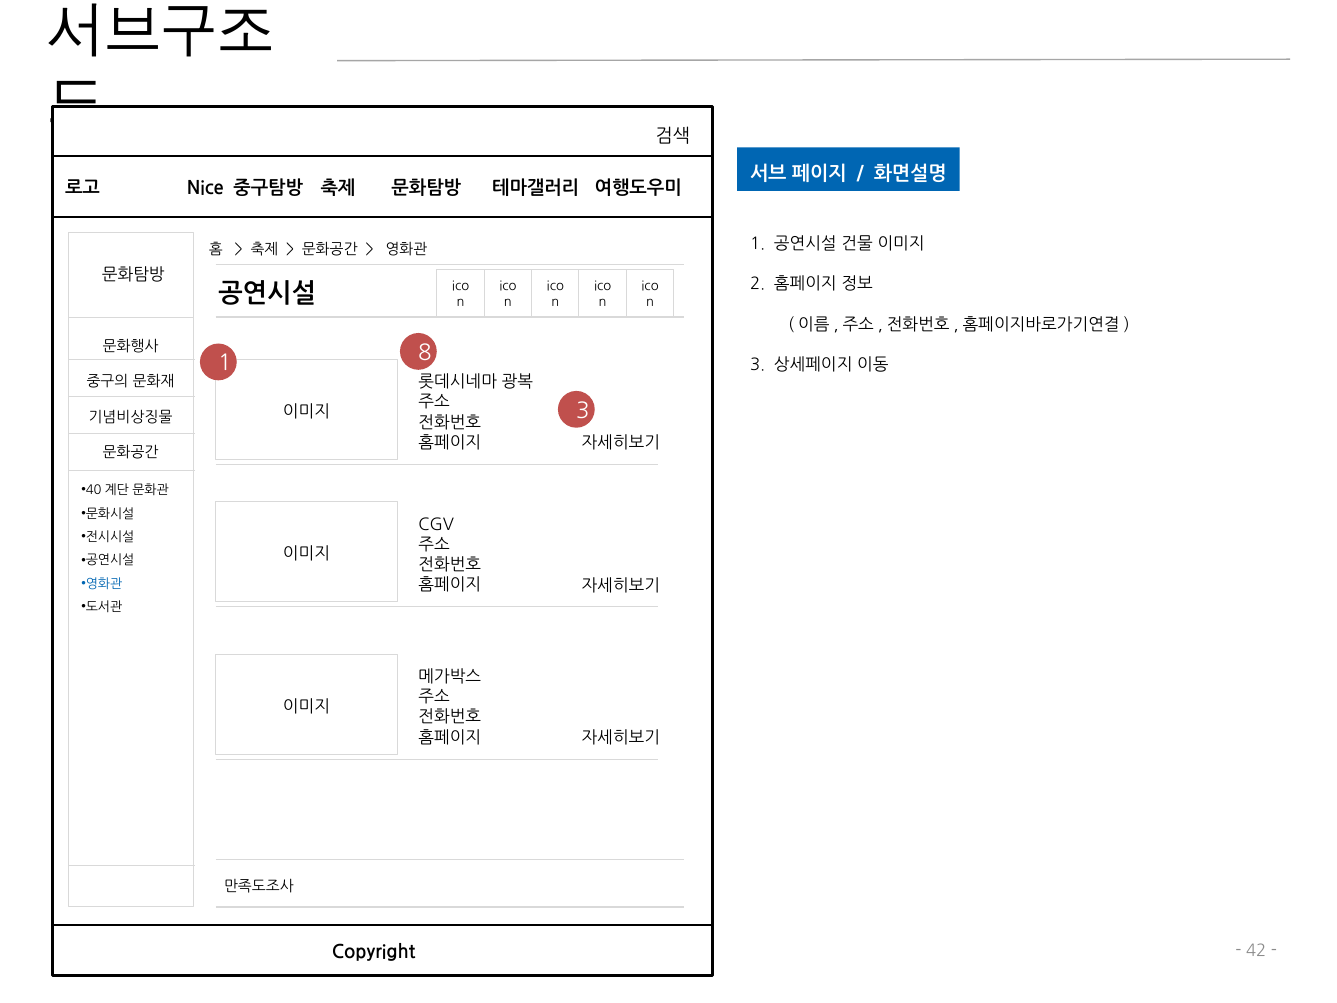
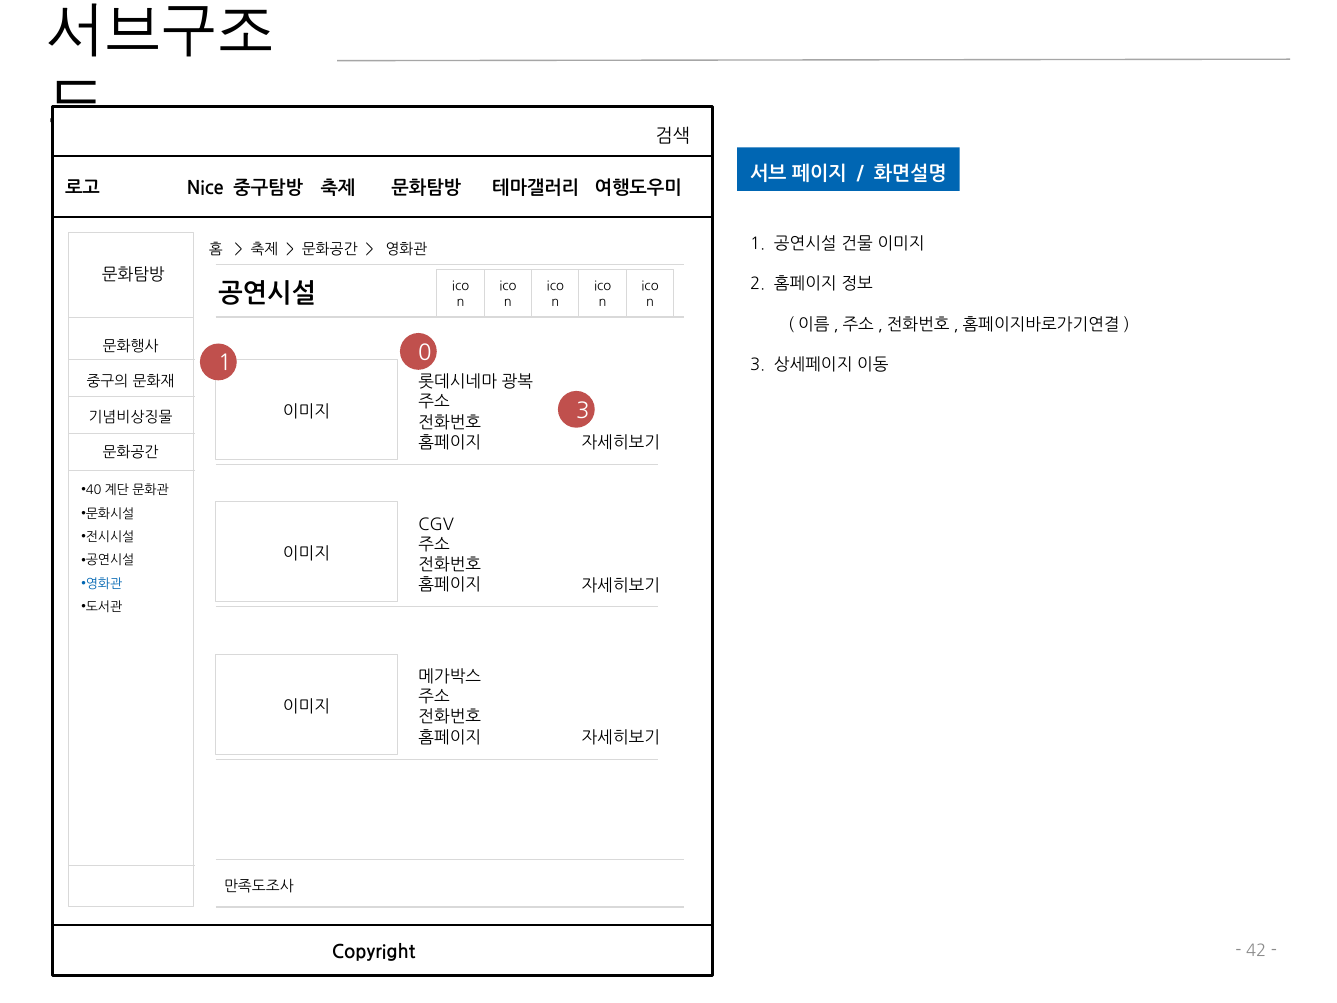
8: 8 -> 0
